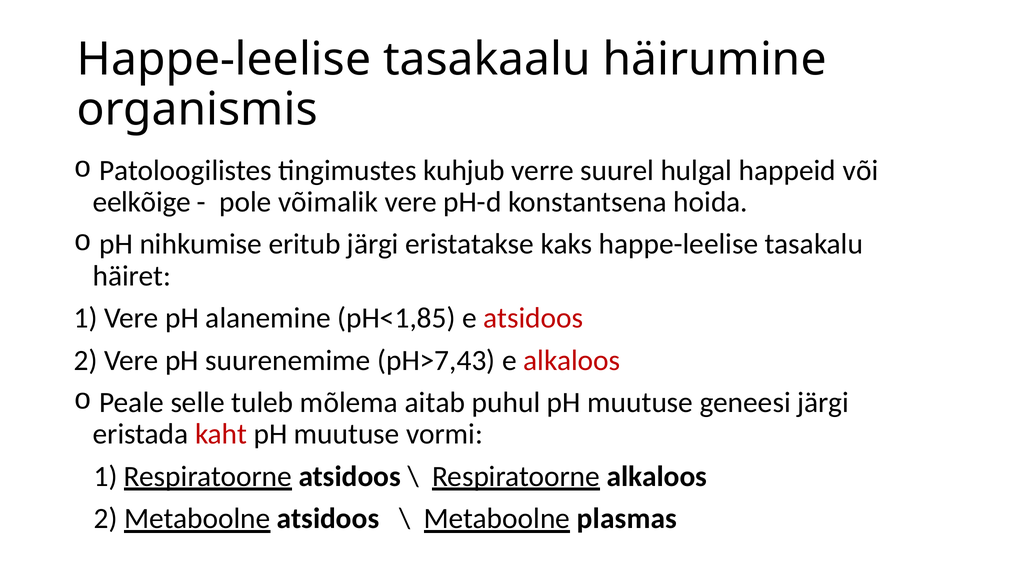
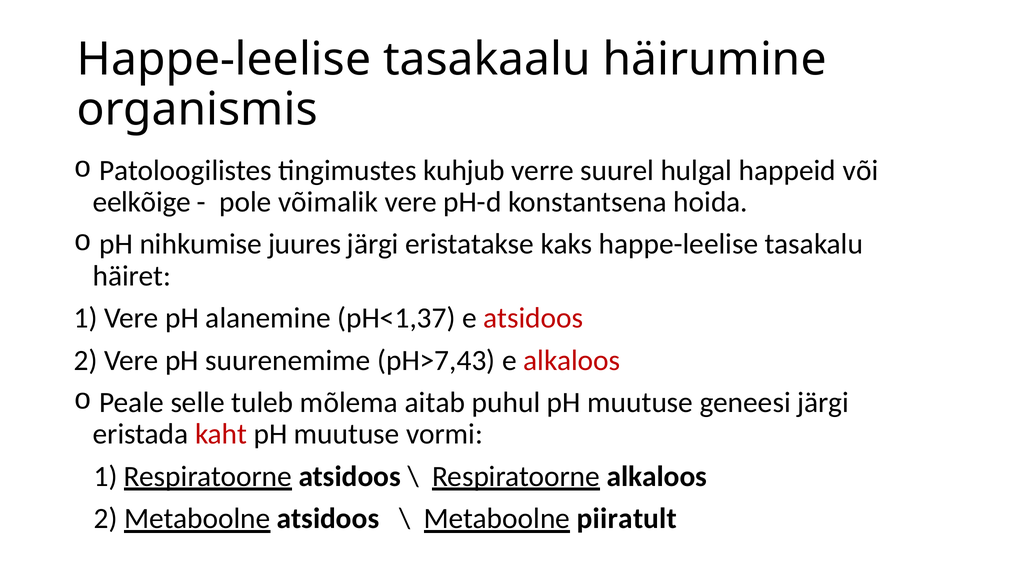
eritub: eritub -> juures
pH<1,85: pH<1,85 -> pH<1,37
plasmas: plasmas -> piiratult
